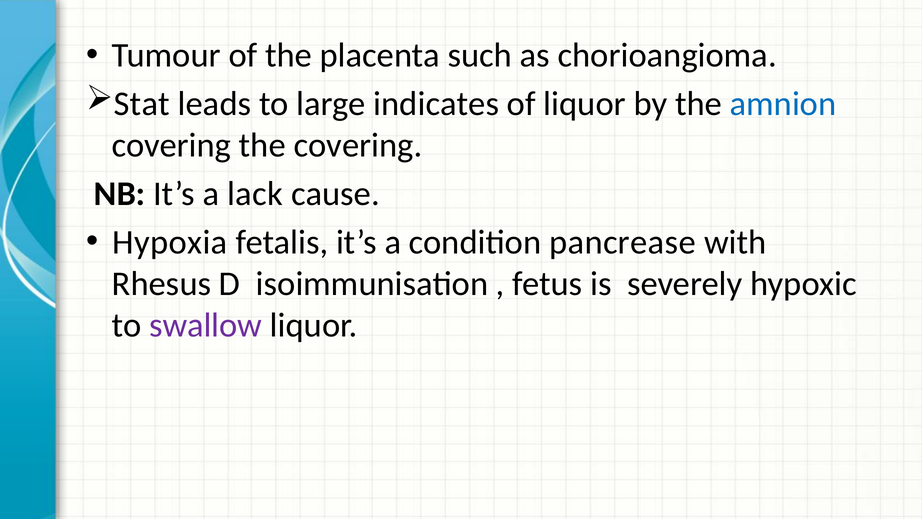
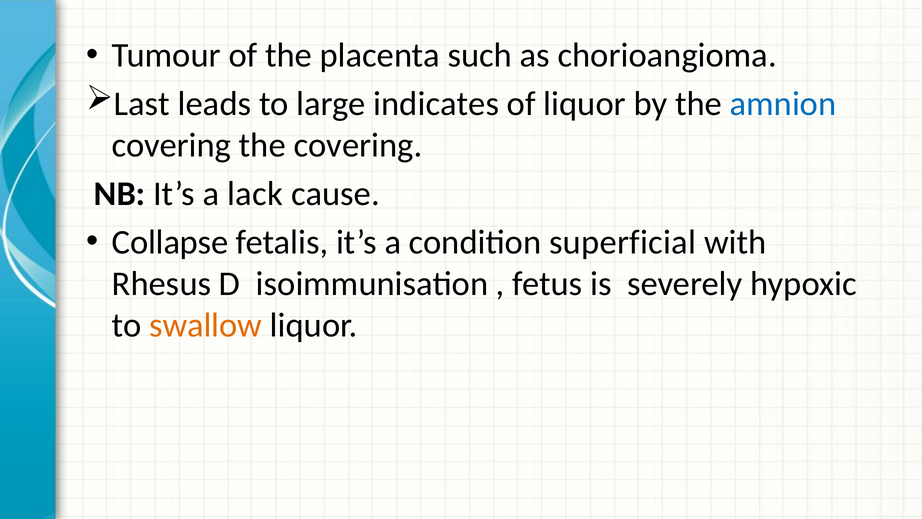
Stat: Stat -> Last
Hypoxia: Hypoxia -> Collapse
pancrease: pancrease -> superficial
swallow colour: purple -> orange
